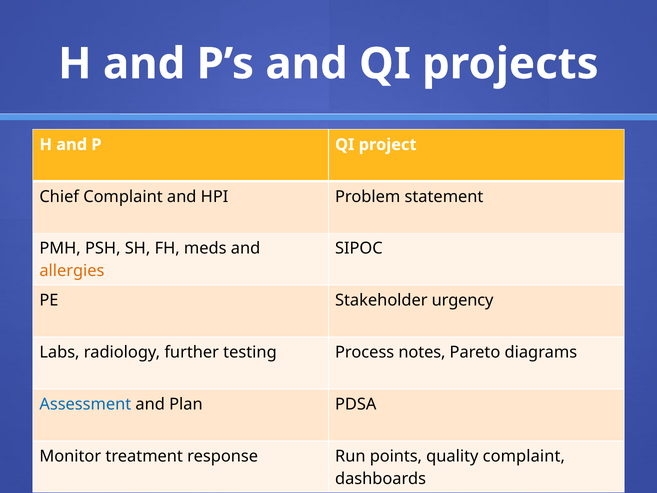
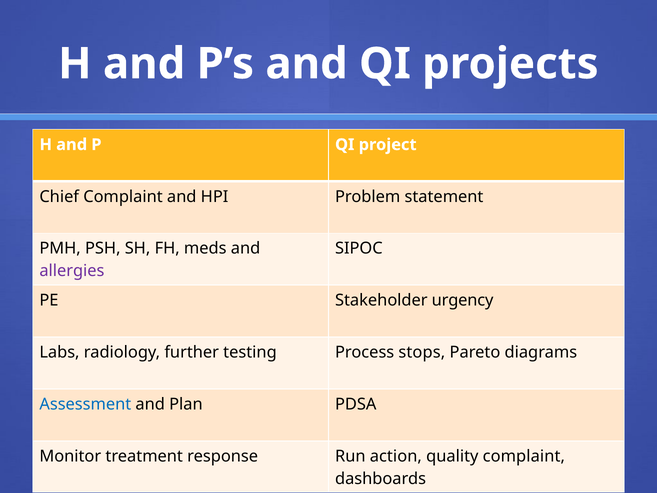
allergies colour: orange -> purple
notes: notes -> stops
points: points -> action
